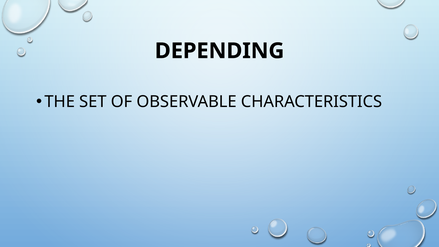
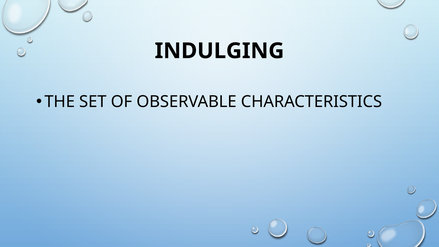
DEPENDING: DEPENDING -> INDULGING
